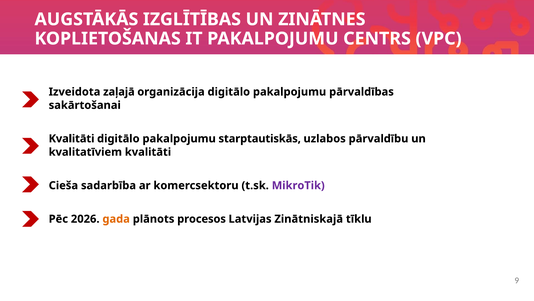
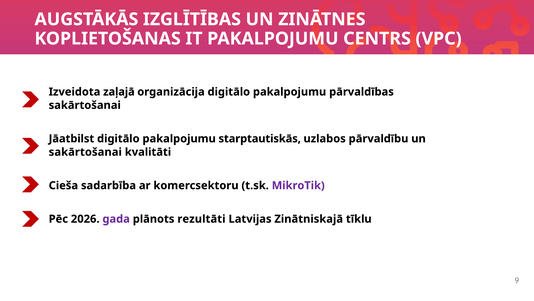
Kvalitāti at (72, 138): Kvalitāti -> Jāatbilst
kvalitatīviem at (85, 152): kvalitatīviem -> sakārtošanai
gada colour: orange -> purple
procesos: procesos -> rezultāti
